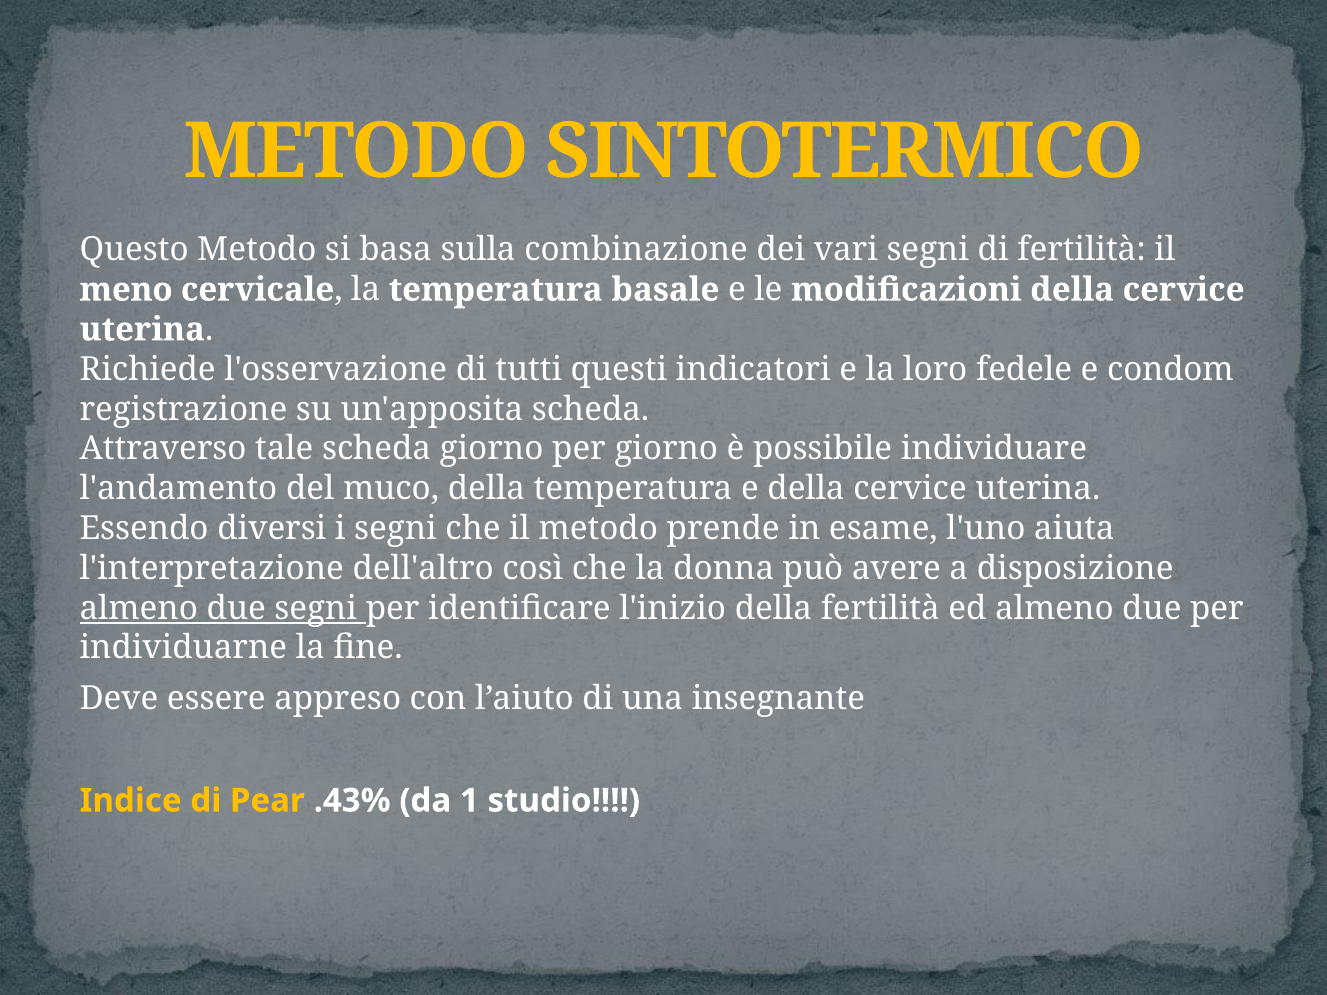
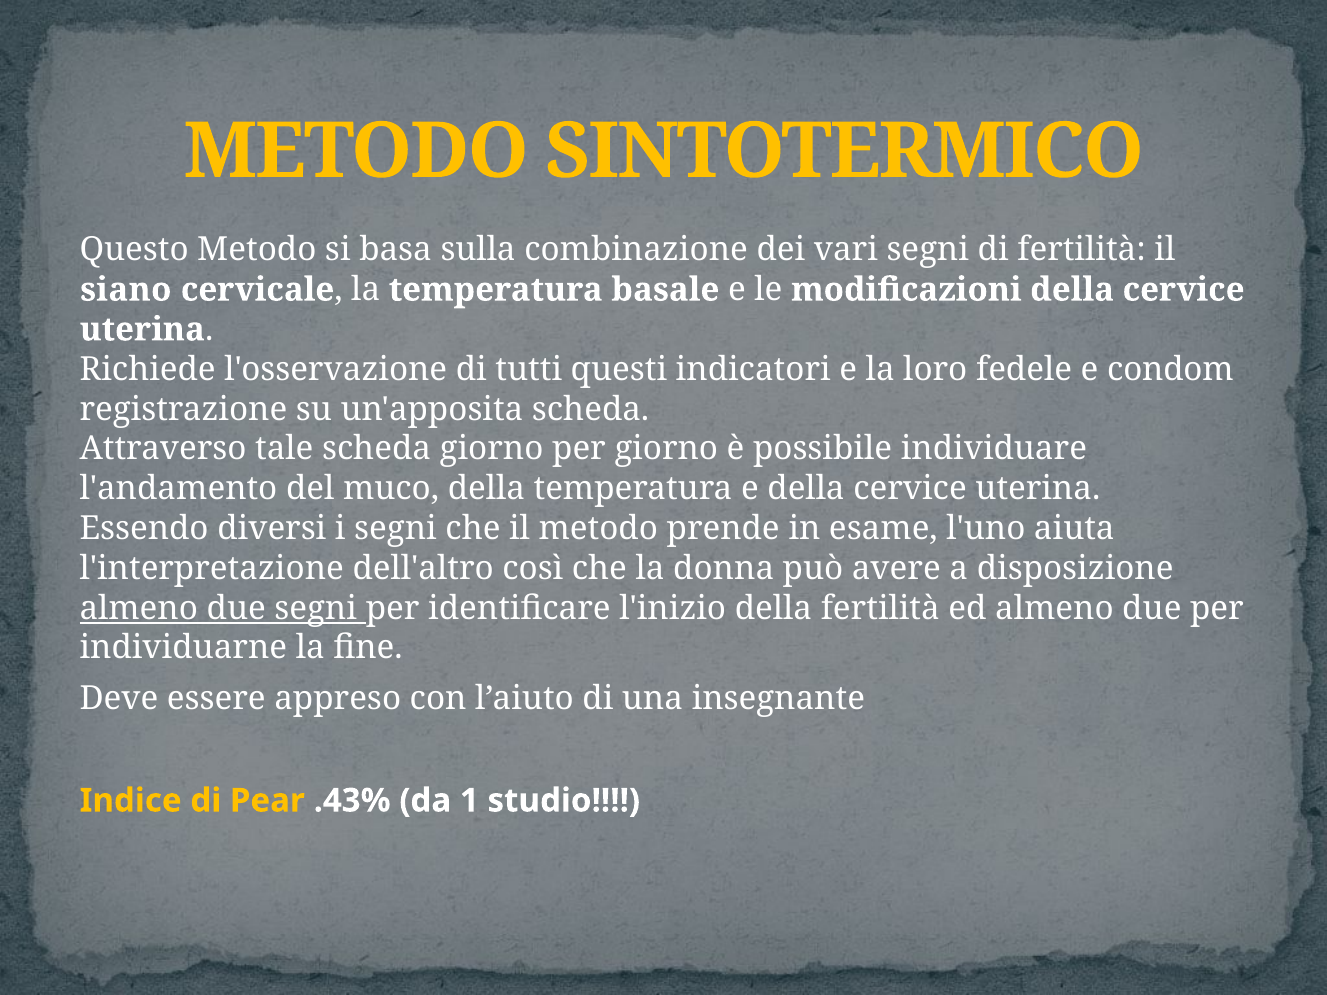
meno: meno -> siano
